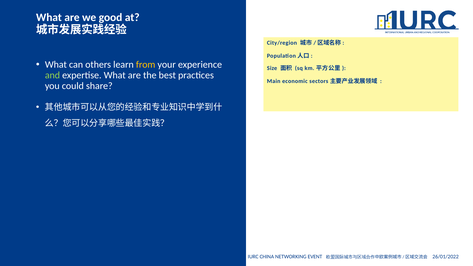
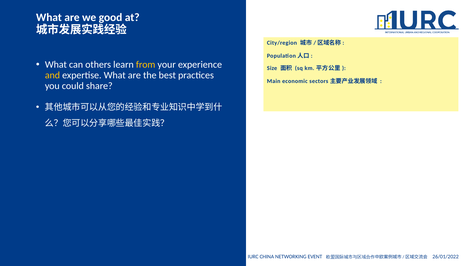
and colour: light green -> yellow
